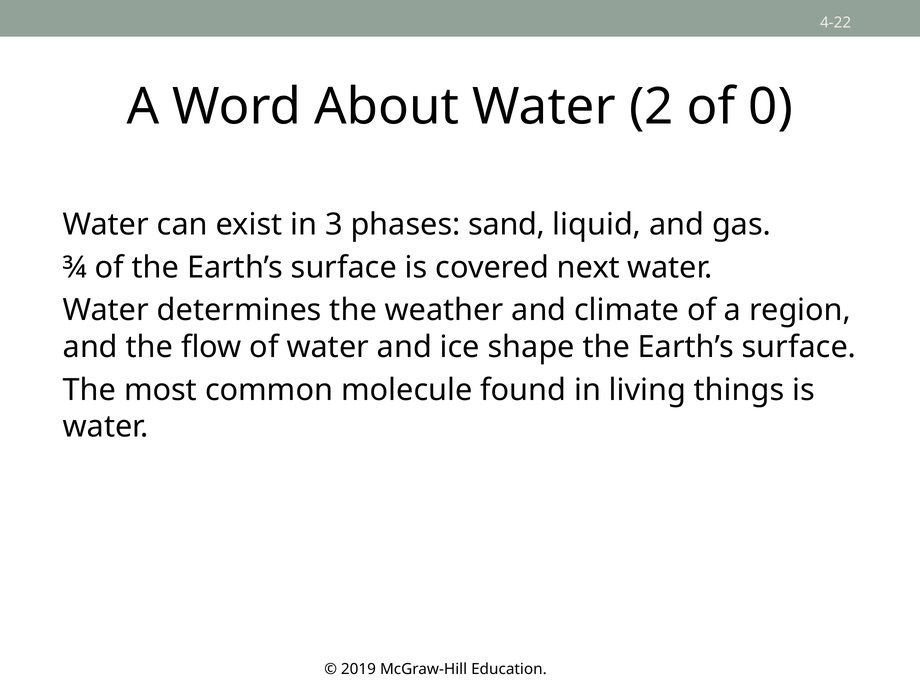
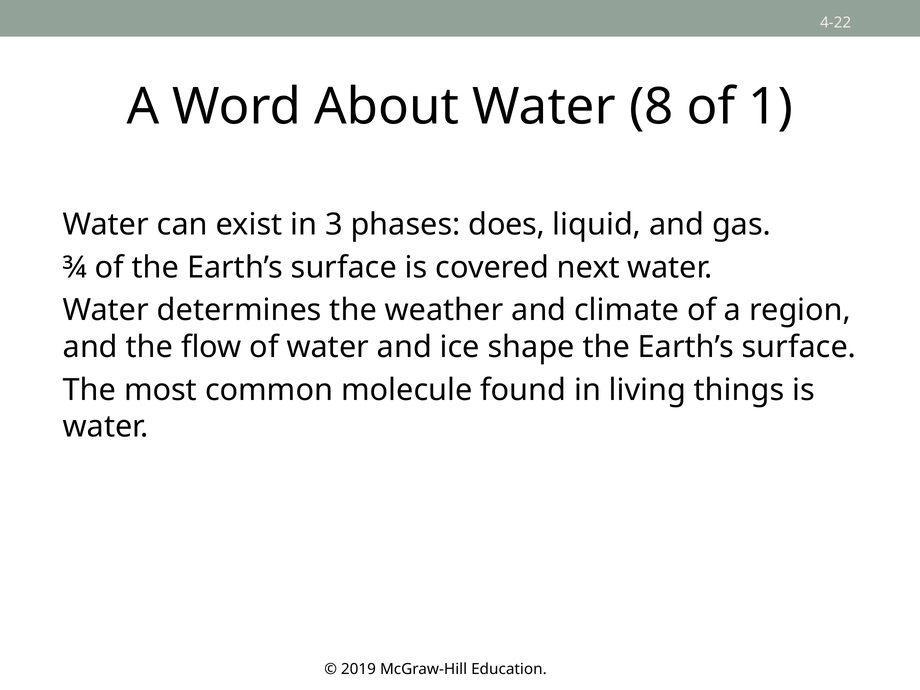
2: 2 -> 8
0: 0 -> 1
sand: sand -> does
